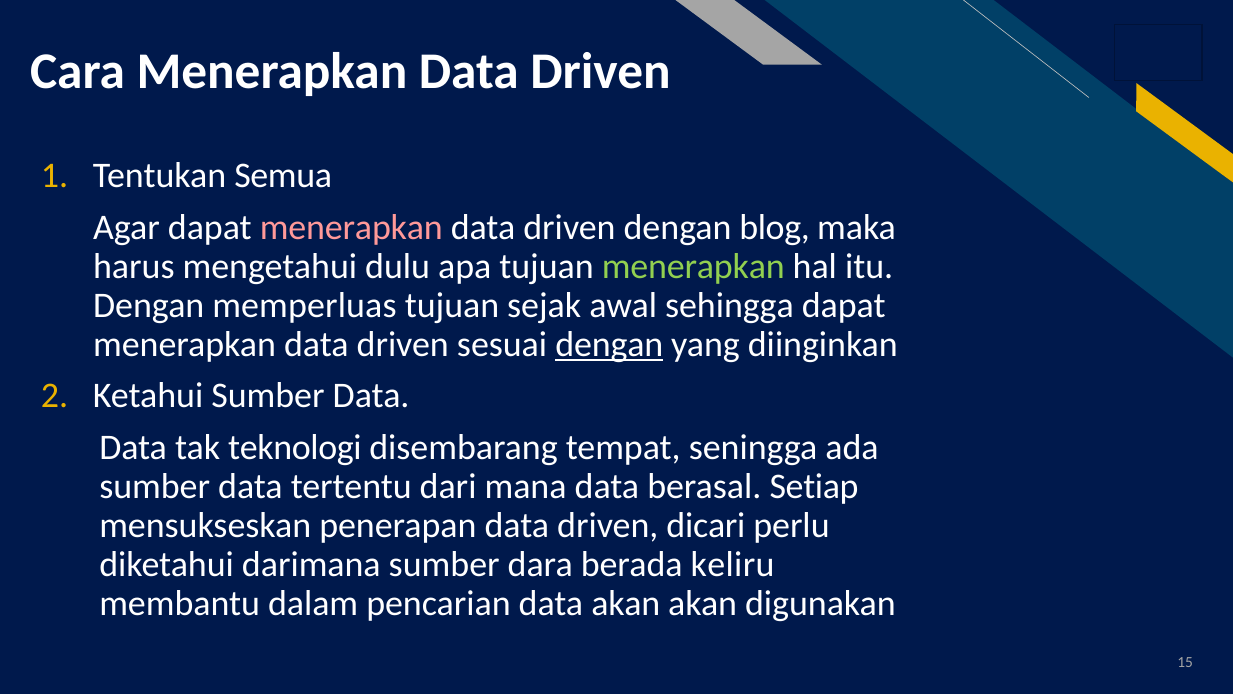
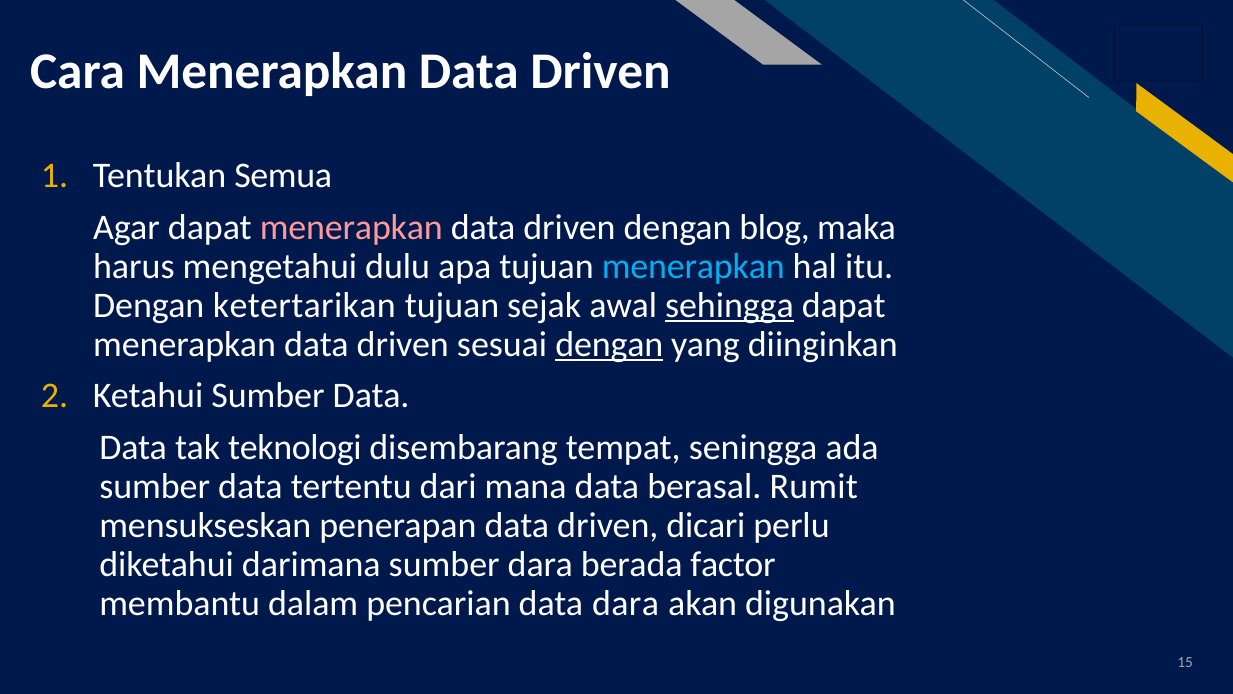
menerapkan at (693, 266) colour: light green -> light blue
memperluas: memperluas -> ketertarikan
sehingga underline: none -> present
Setiap: Setiap -> Rumit
keliru: keliru -> factor
data akan: akan -> dara
